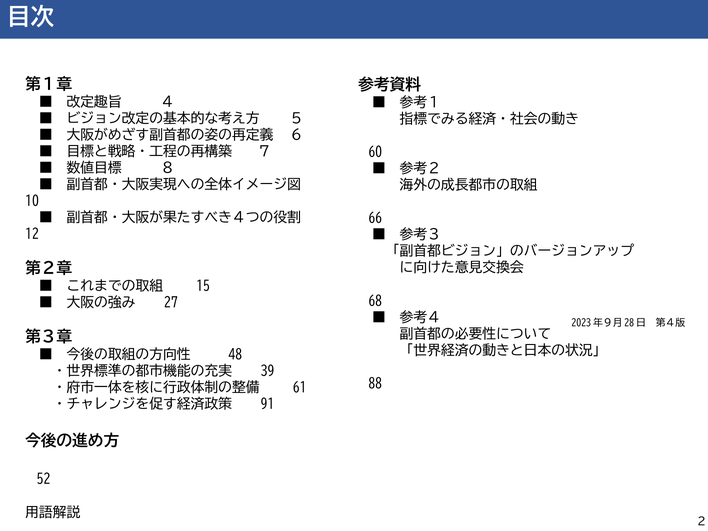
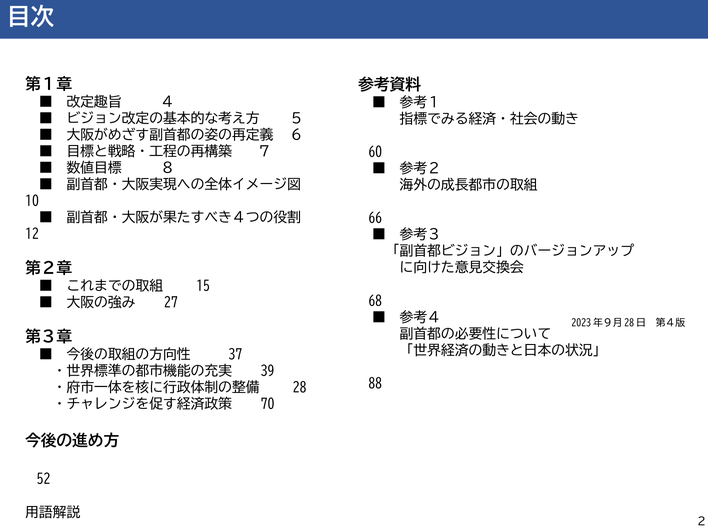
48: 48 -> 37
61: 61 -> 28
91: 91 -> 70
